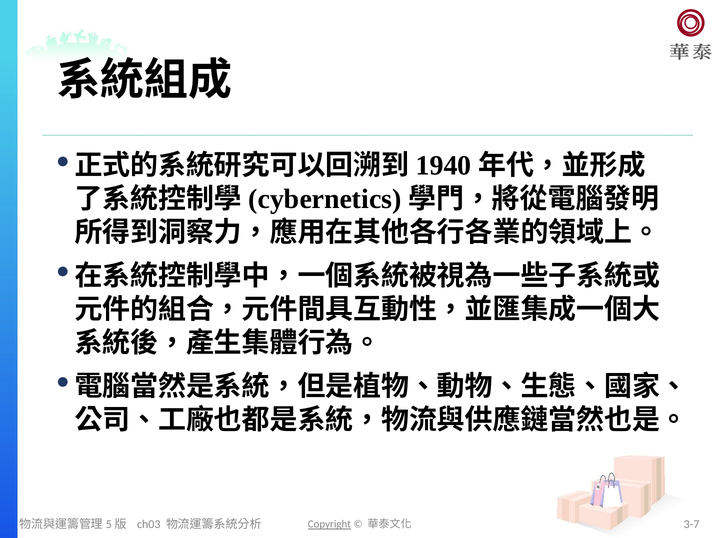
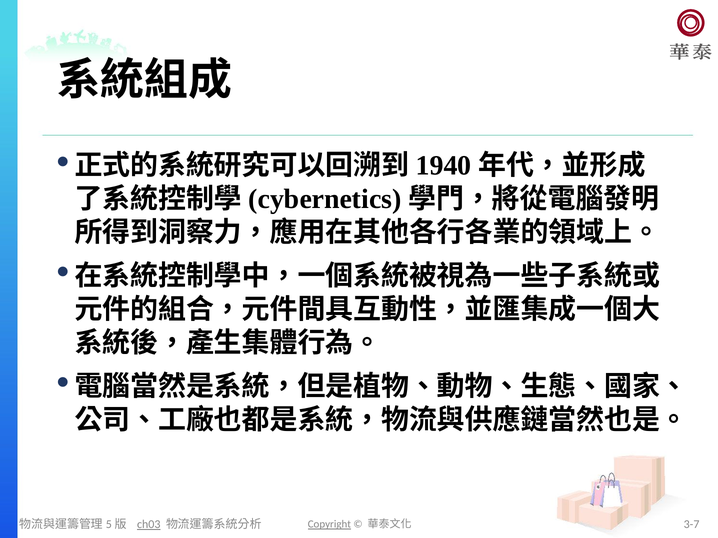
ch03 underline: none -> present
